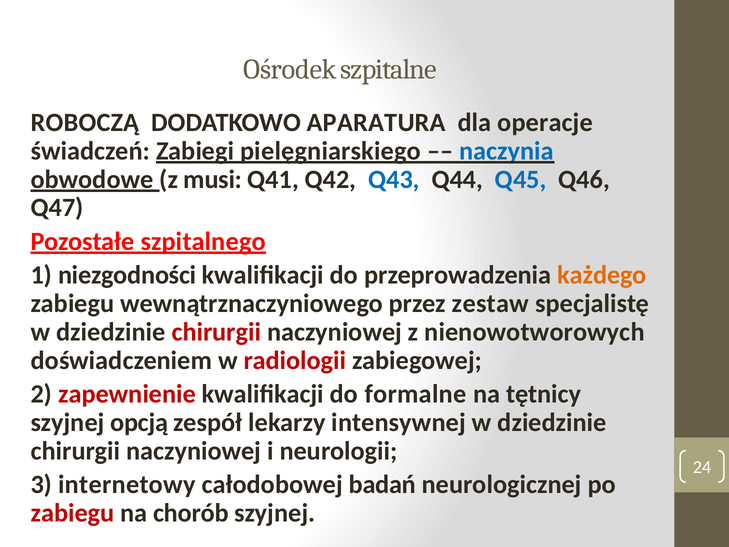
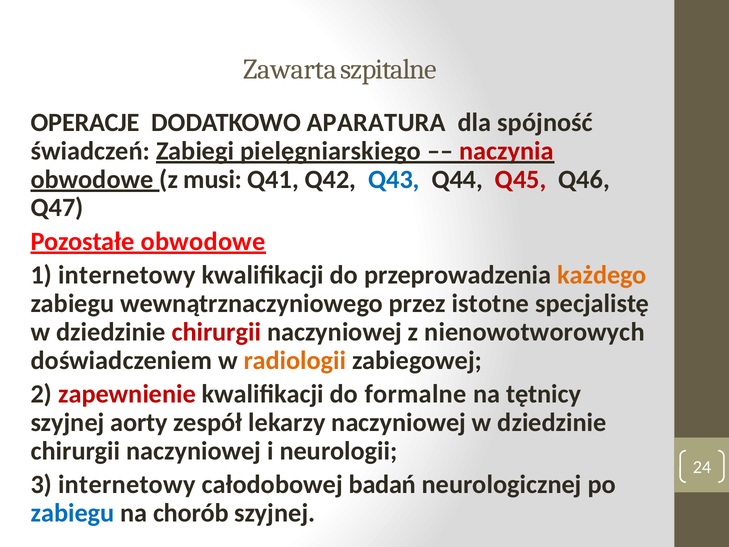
Ośrodek: Ośrodek -> Zawarta
ROBOCZĄ: ROBOCZĄ -> OPERACJE
operacje: operacje -> spójność
naczynia colour: blue -> red
Q45 colour: blue -> red
Pozostałe szpitalnego: szpitalnego -> obwodowe
1 niezgodności: niezgodności -> internetowy
zestaw: zestaw -> istotne
radiologii colour: red -> orange
opcją: opcją -> aorty
lekarzy intensywnej: intensywnej -> naczyniowej
zabiegu at (73, 513) colour: red -> blue
